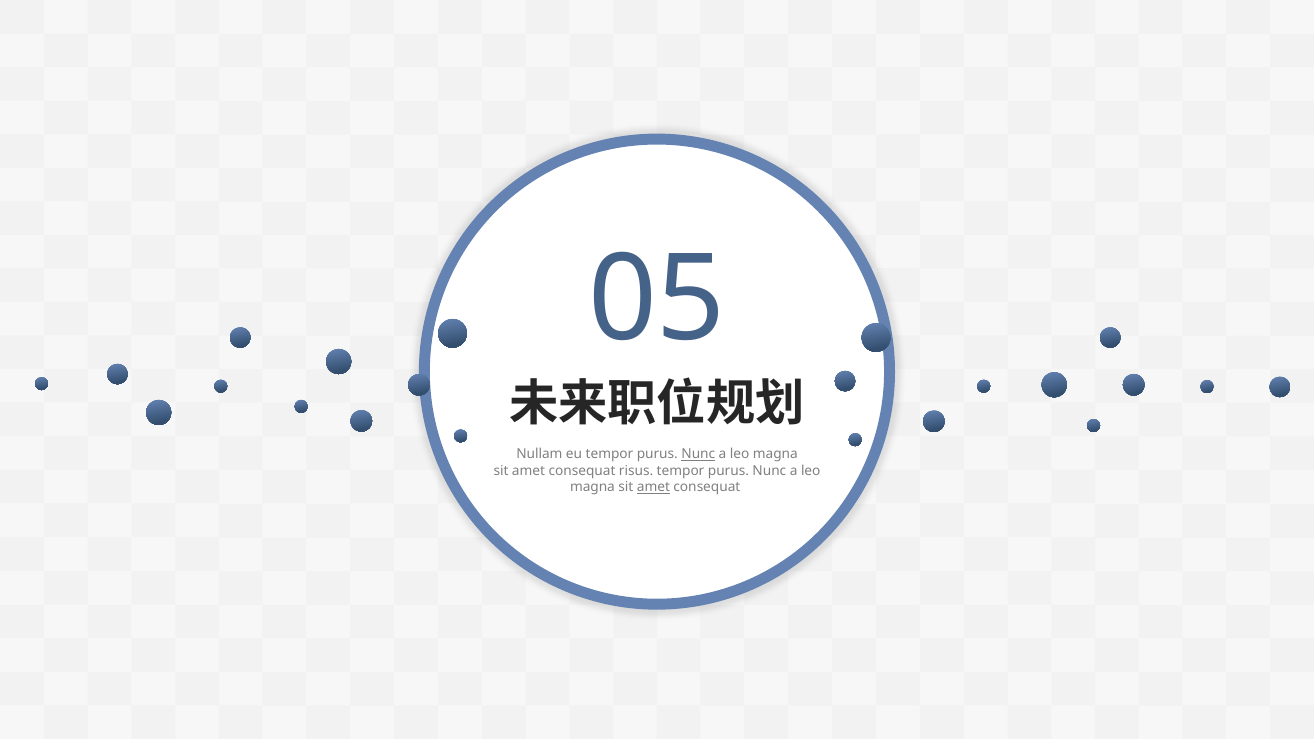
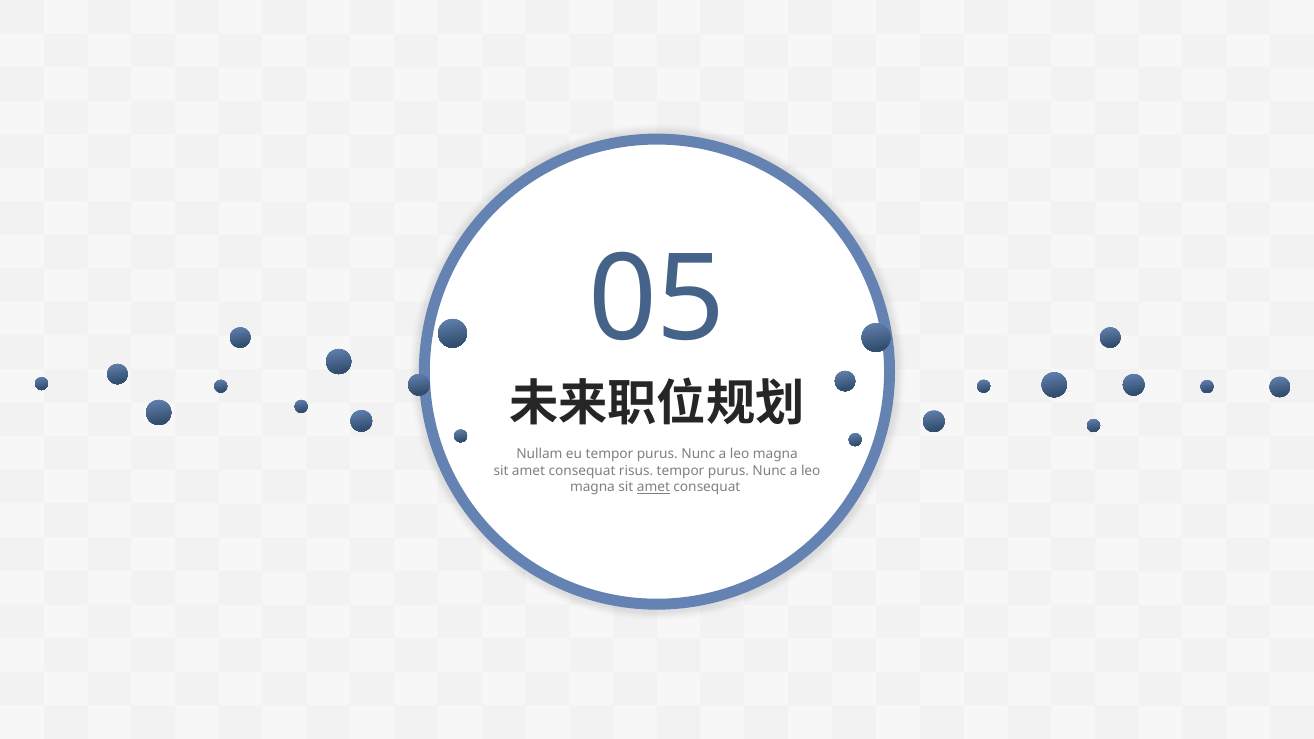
Nunc at (698, 454) underline: present -> none
